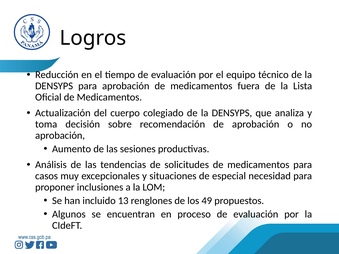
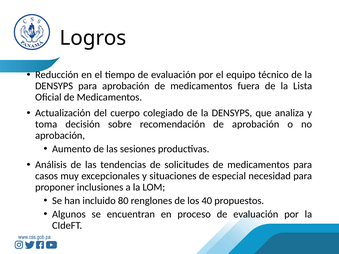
13: 13 -> 80
49: 49 -> 40
